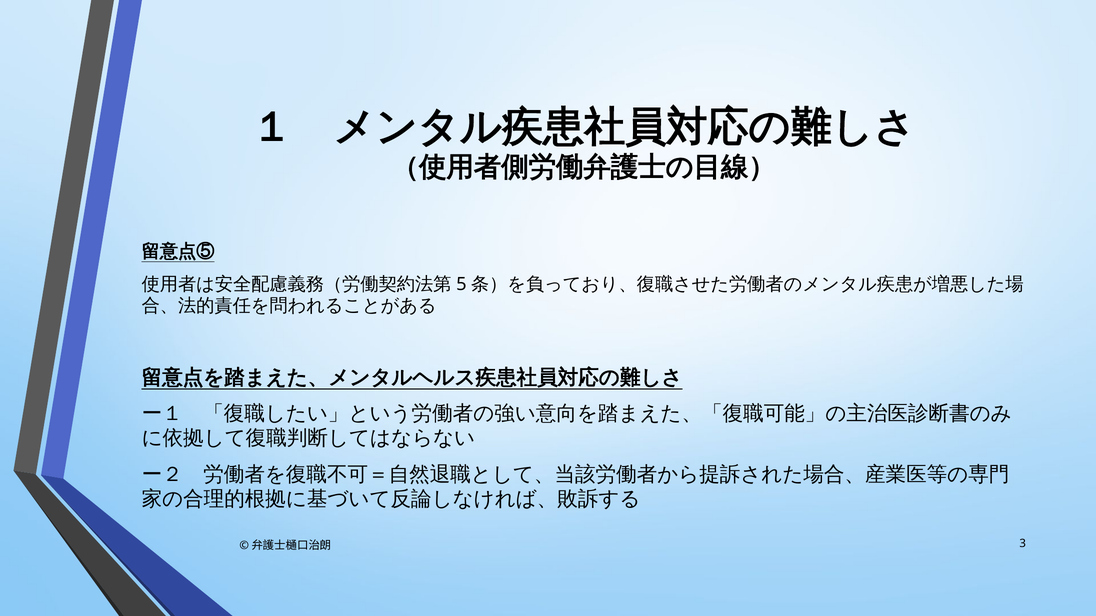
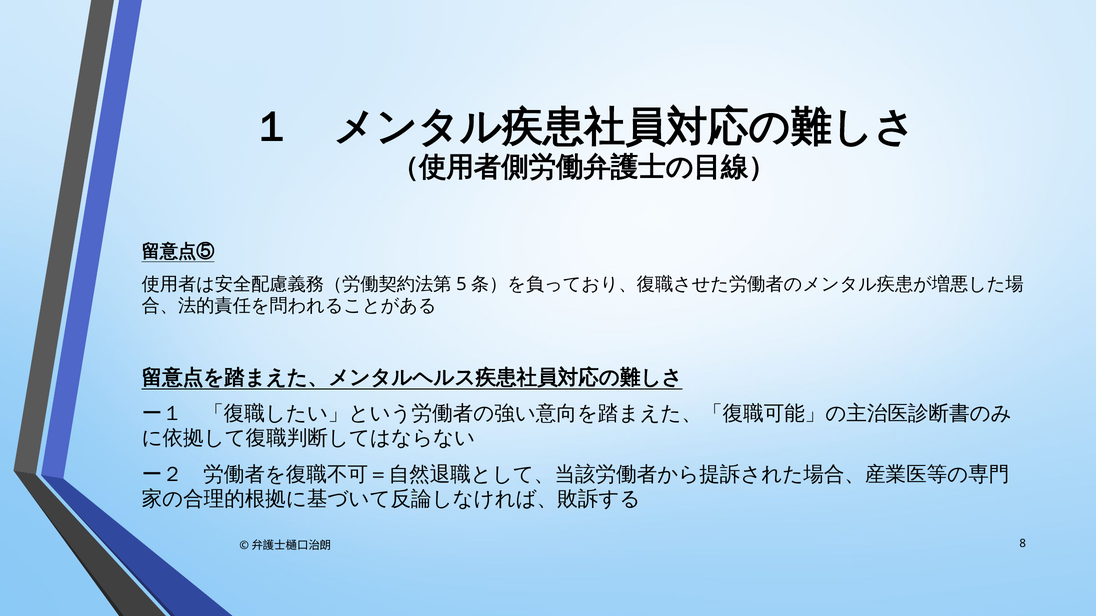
3: 3 -> 8
